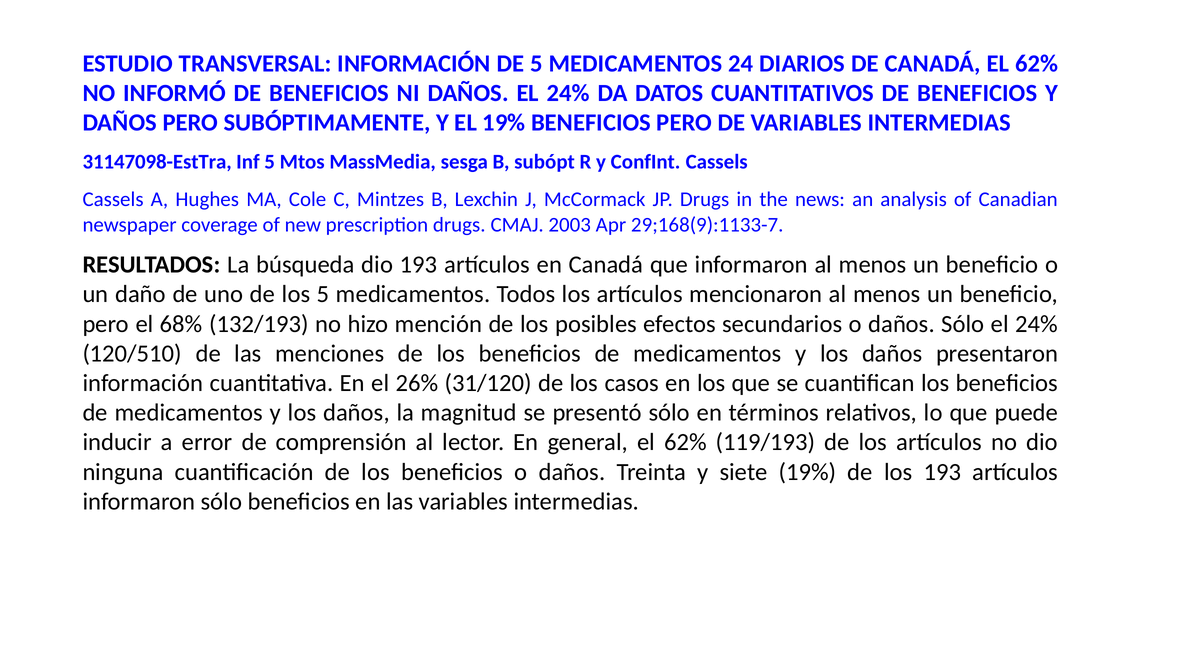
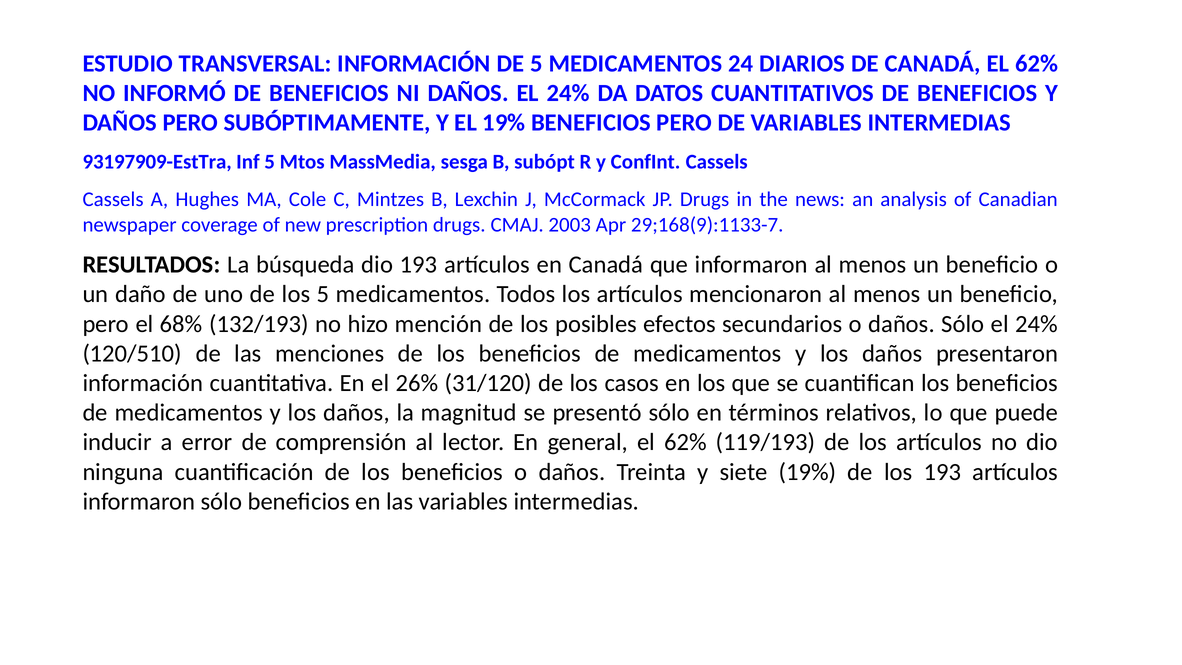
31147098-EstTra: 31147098-EstTra -> 93197909-EstTra
